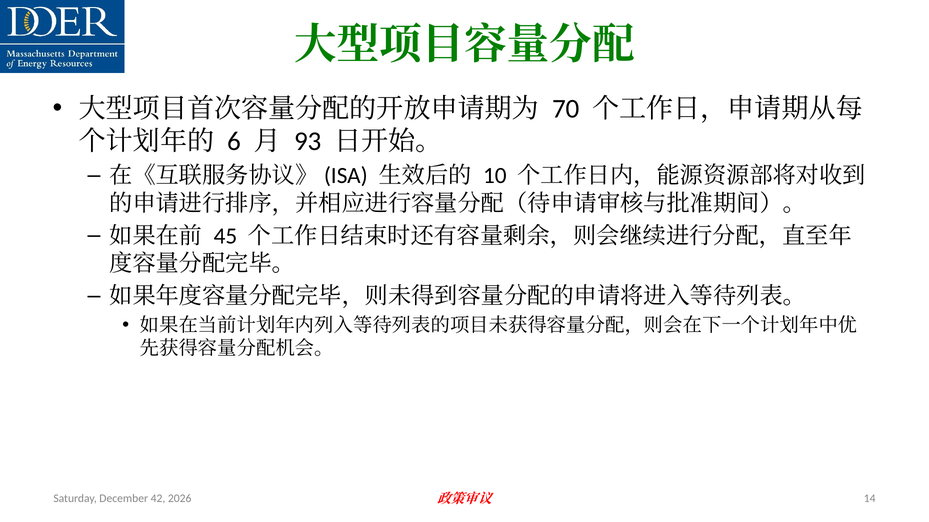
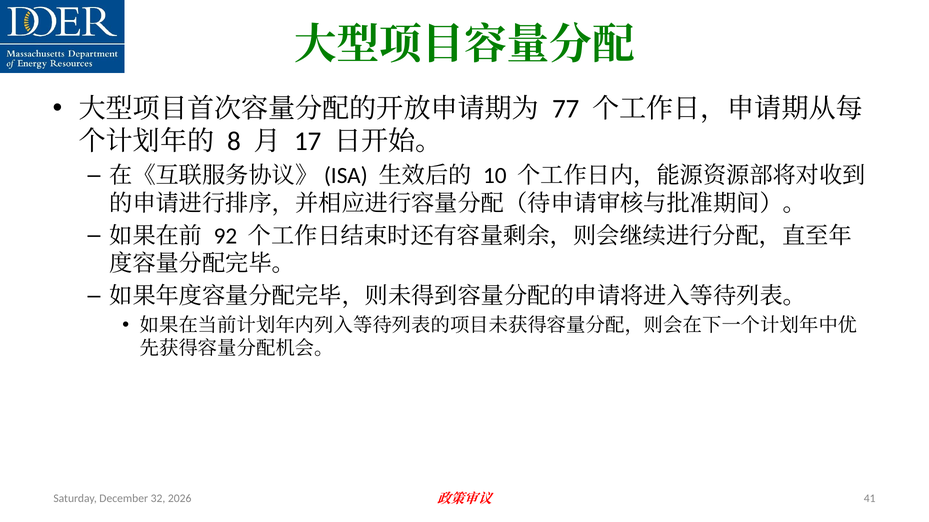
70: 70 -> 77
6: 6 -> 8
93: 93 -> 17
45: 45 -> 92
42: 42 -> 32
14: 14 -> 41
